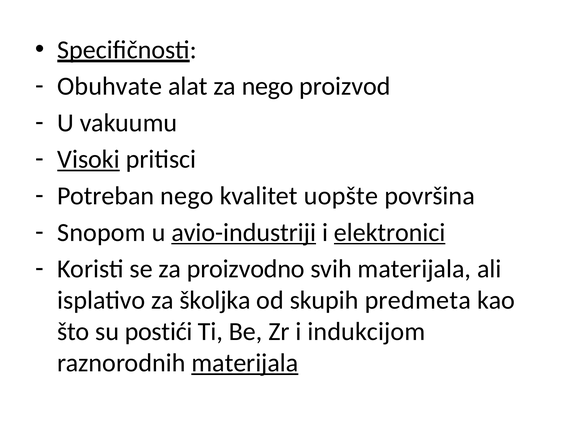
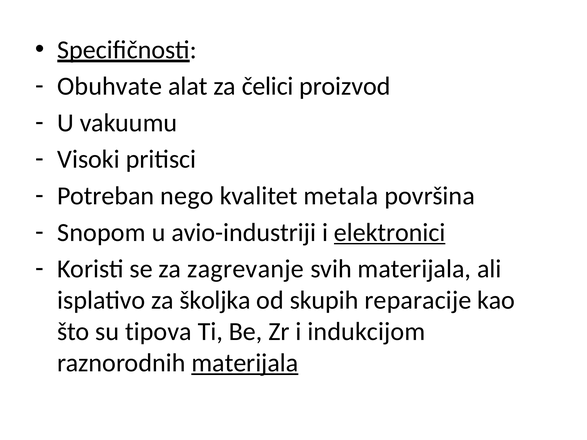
za nego: nego -> čelici
Visoki underline: present -> none
uopšte: uopšte -> metala
avio-industriji underline: present -> none
proizvodno: proizvodno -> zagrevanje
predmeta: predmeta -> reparacije
postići: postići -> tipova
